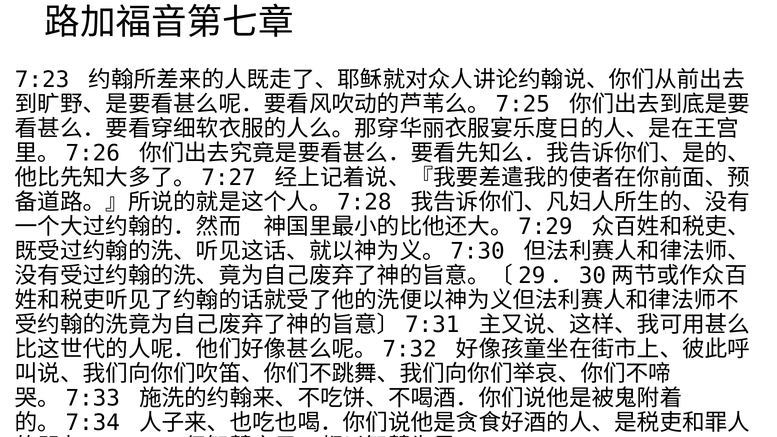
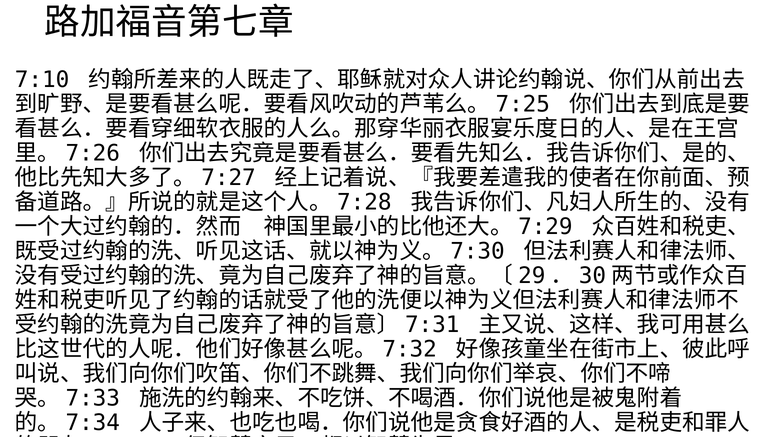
7:23: 7:23 -> 7:10
